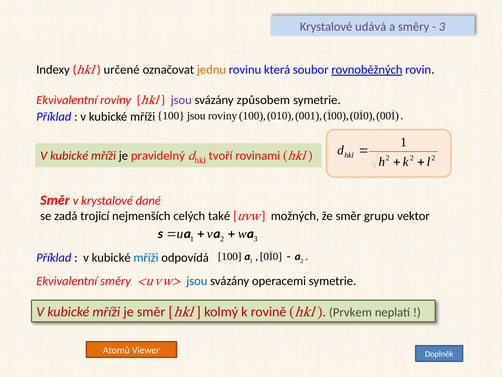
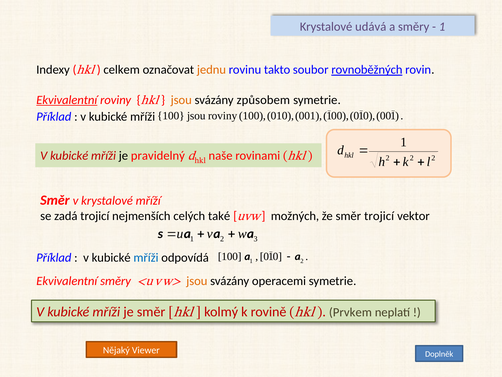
3 at (442, 27): 3 -> 1
určené: určené -> celkem
která: která -> takto
Ekvivalentní at (67, 100) underline: none -> present
jsou at (181, 100) colour: purple -> orange
tvoří: tvoří -> naše
dané: dané -> mříží
směr grupu: grupu -> trojicí
jsou at (197, 281) colour: blue -> orange
Atomů: Atomů -> Nějaký
